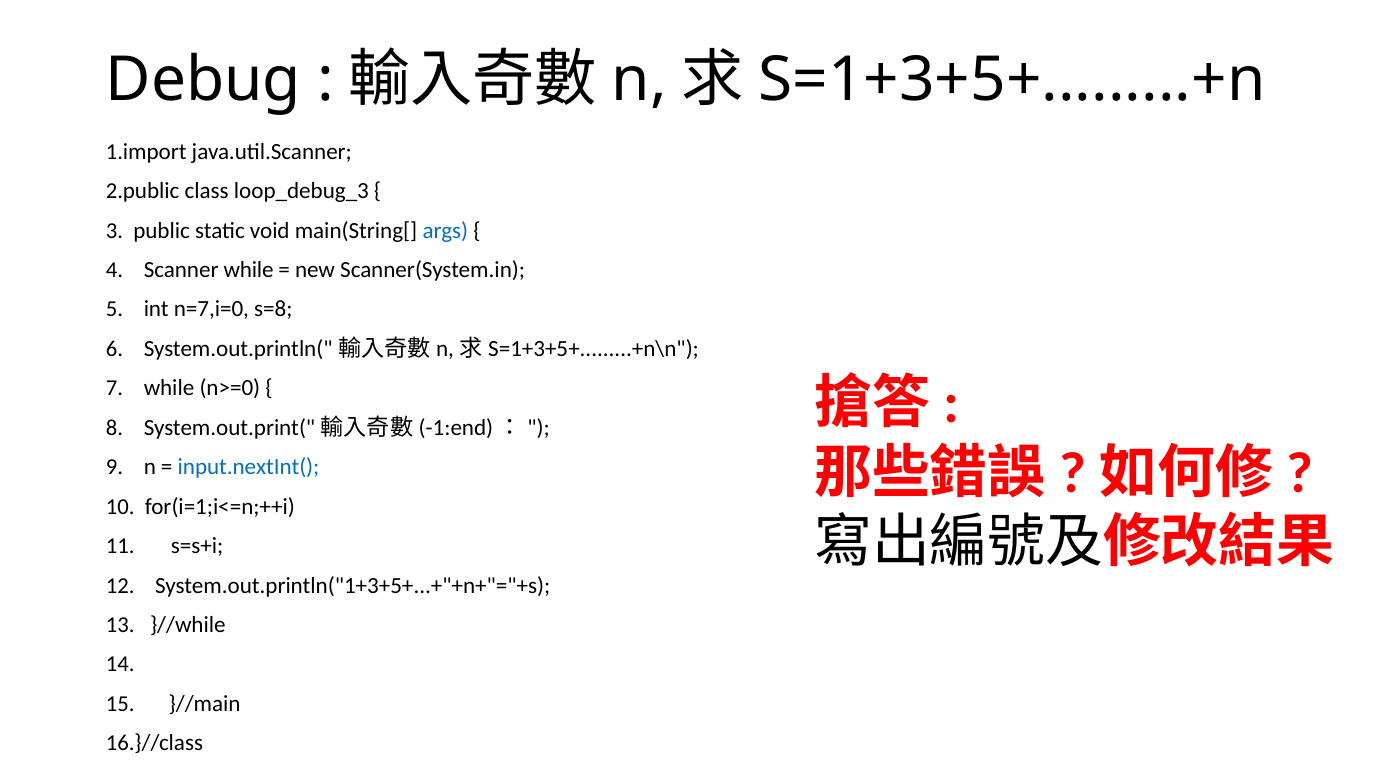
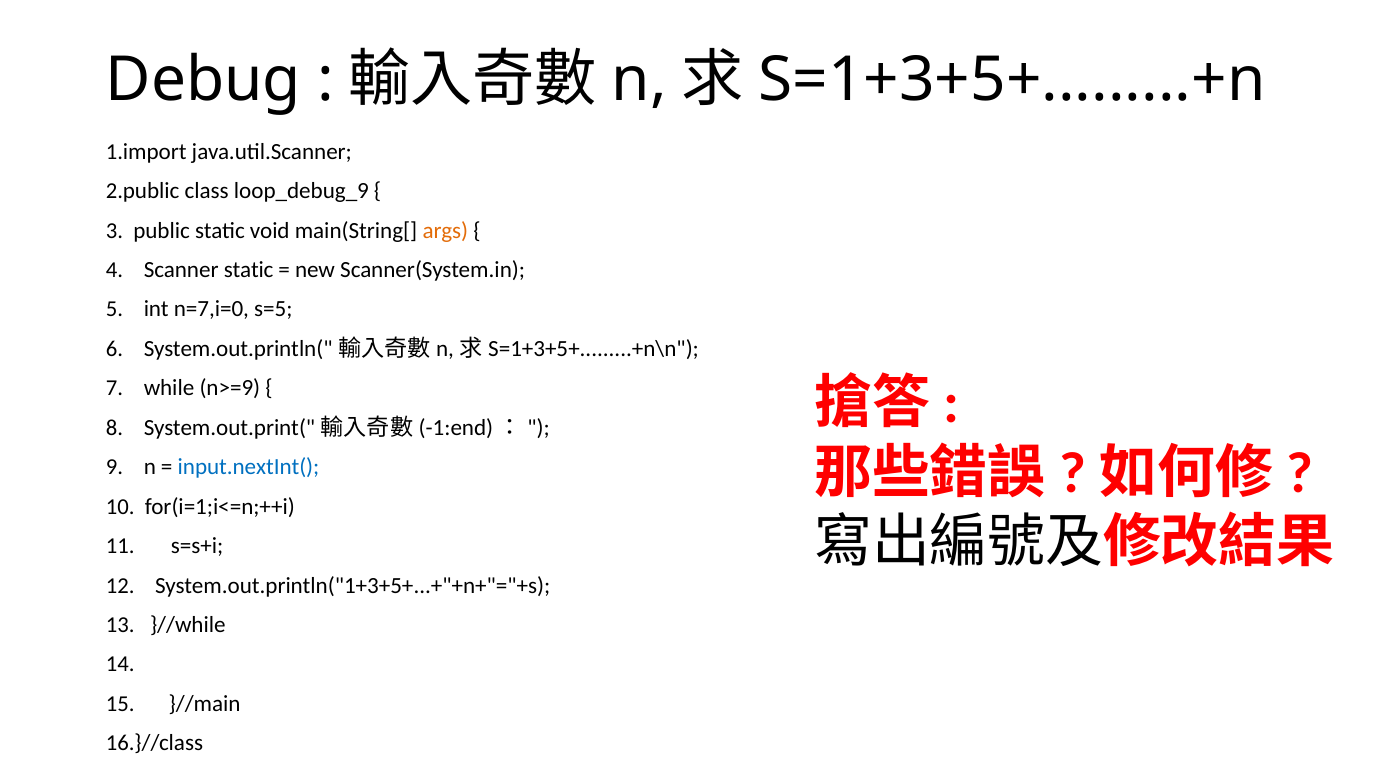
loop_debug_3: loop_debug_3 -> loop_debug_9
args colour: blue -> orange
Scanner while: while -> static
s=8: s=8 -> s=5
n>=0: n>=0 -> n>=9
